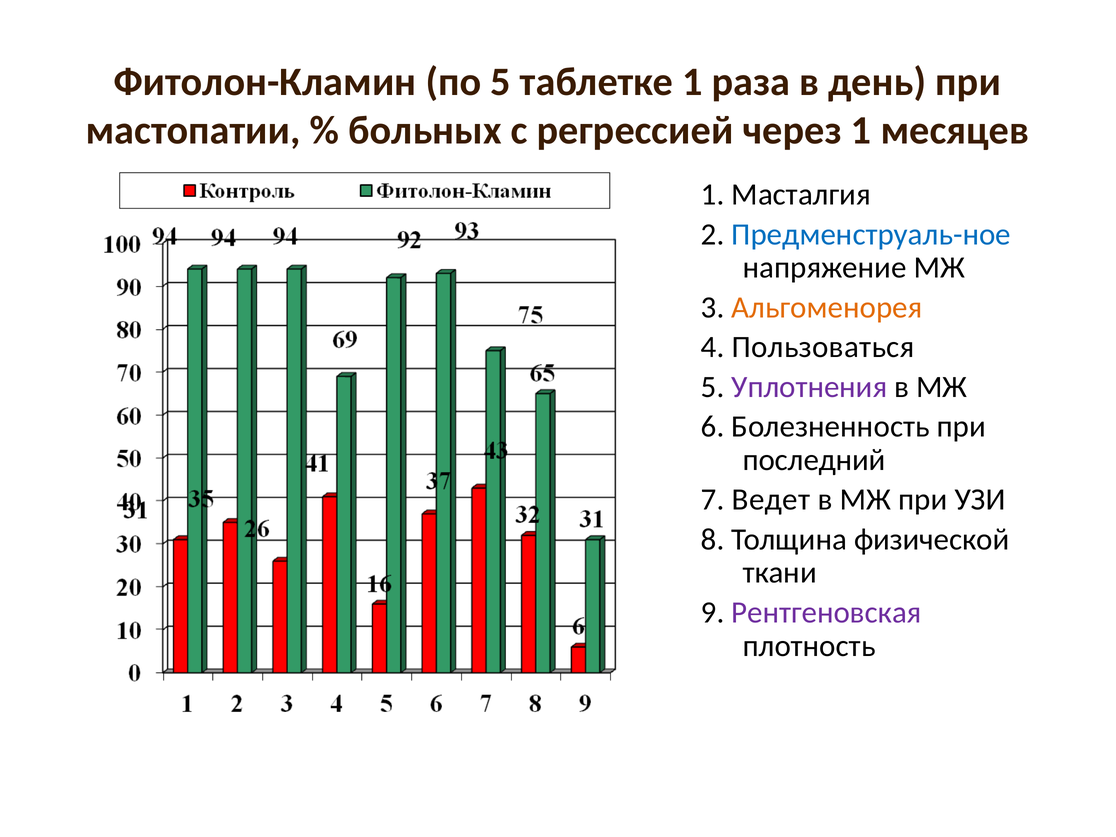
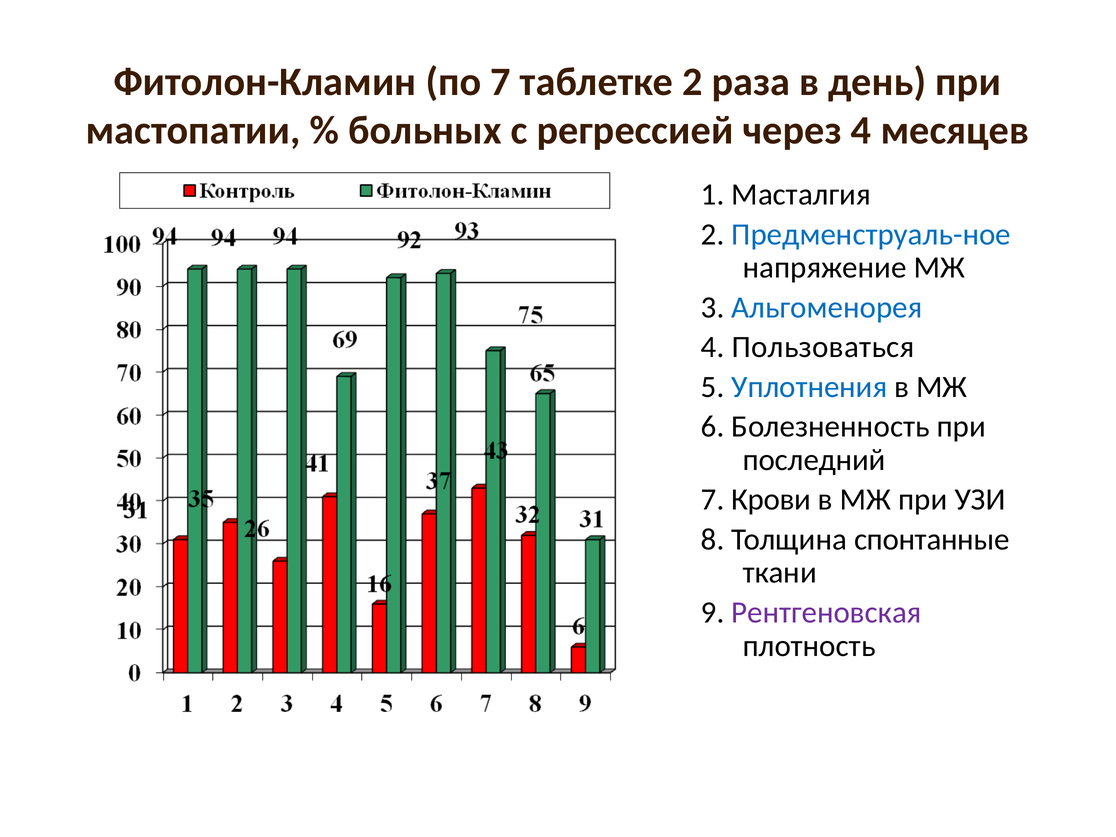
по 5: 5 -> 7
таблетке 1: 1 -> 2
через 1: 1 -> 4
Альгоменорея colour: orange -> blue
Уплотнения colour: purple -> blue
Ведет: Ведет -> Крови
физической: физической -> спонтанные
